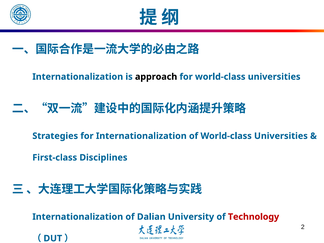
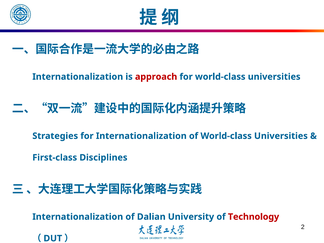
approach colour: black -> red
